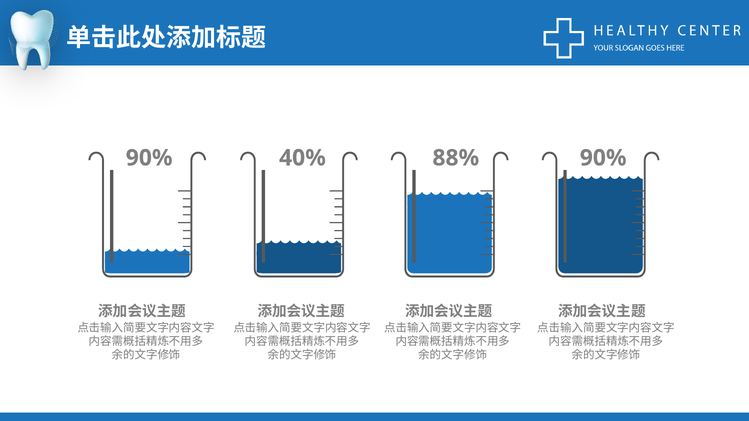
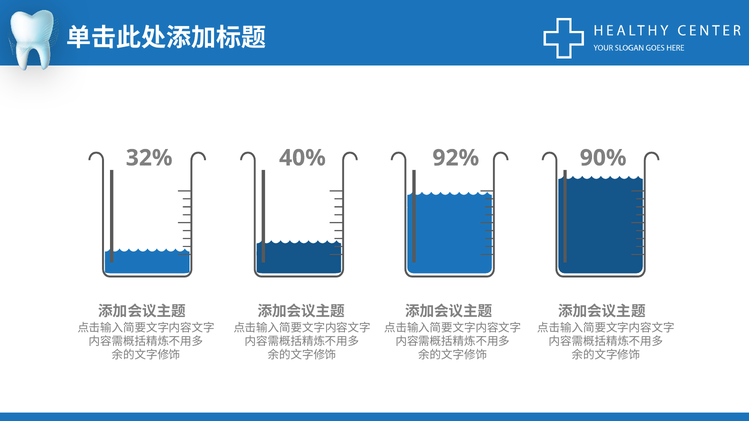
90% at (149, 158): 90% -> 32%
88%: 88% -> 92%
